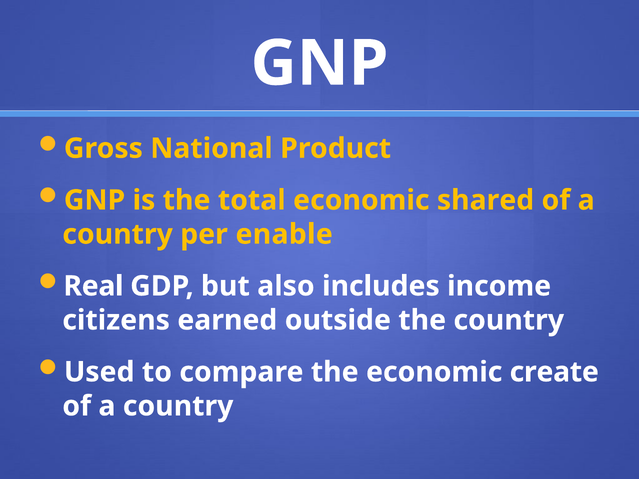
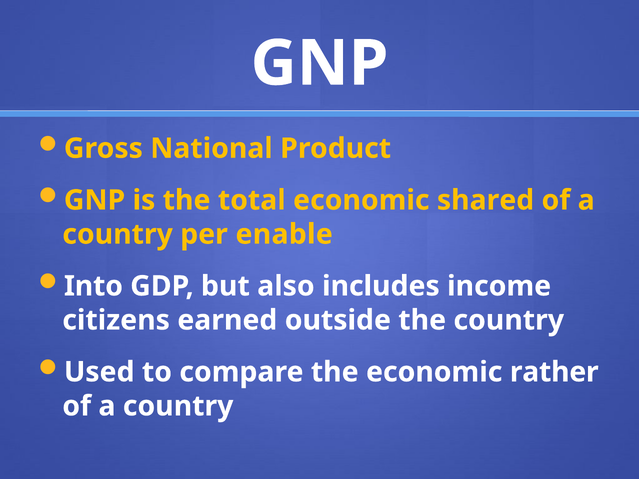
Real: Real -> Into
create: create -> rather
